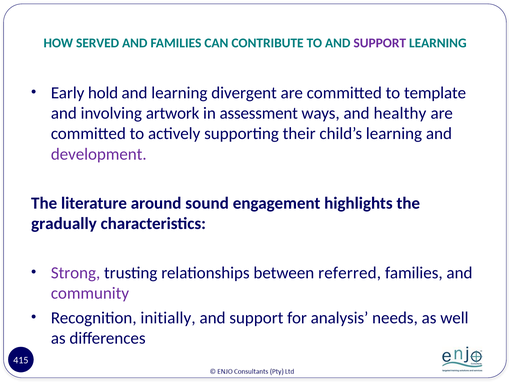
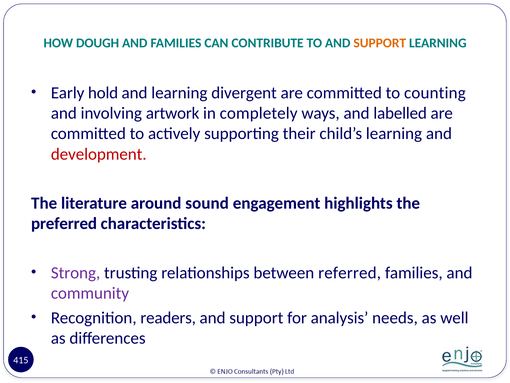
SERVED: SERVED -> DOUGH
SUPPORT at (380, 43) colour: purple -> orange
template: template -> counting
assessment: assessment -> completely
healthy: healthy -> labelled
development colour: purple -> red
gradually: gradually -> preferred
initially: initially -> readers
